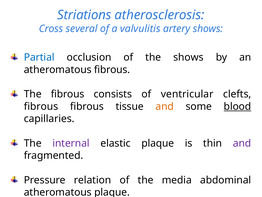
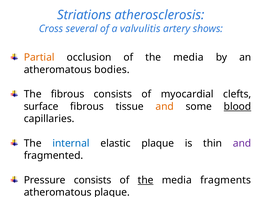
Partial colour: blue -> orange
occlusion of the shows: shows -> media
atheromatous fibrous: fibrous -> bodies
ventricular: ventricular -> myocardial
fibrous at (41, 106): fibrous -> surface
internal colour: purple -> blue
Pressure relation: relation -> consists
the at (146, 180) underline: none -> present
abdominal: abdominal -> fragments
